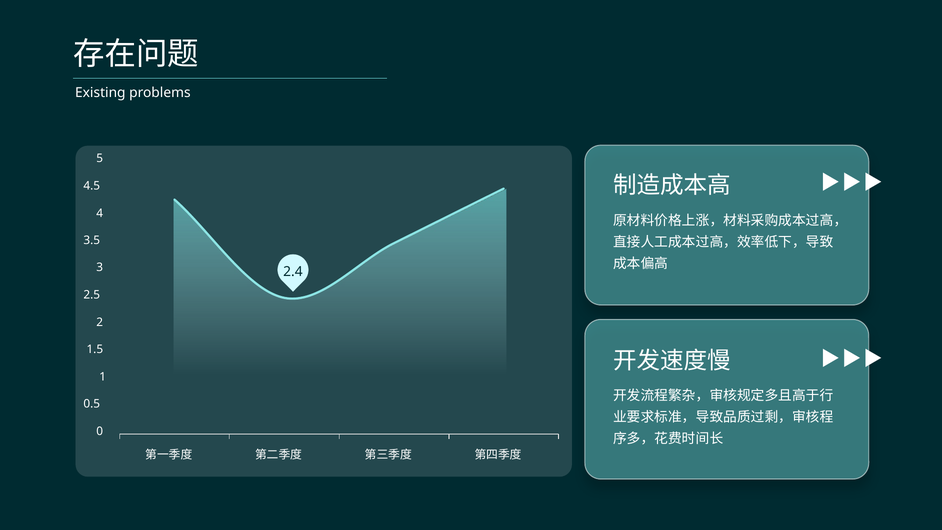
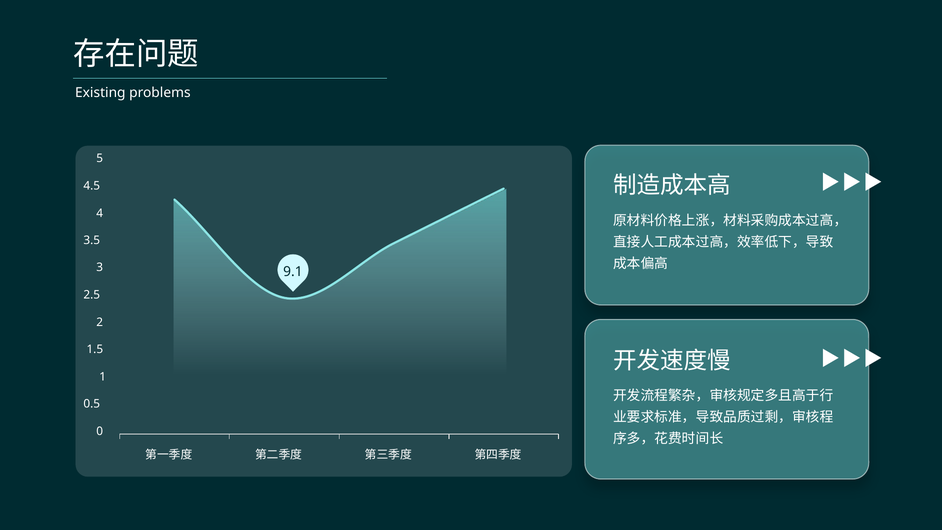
2.4: 2.4 -> 9.1
